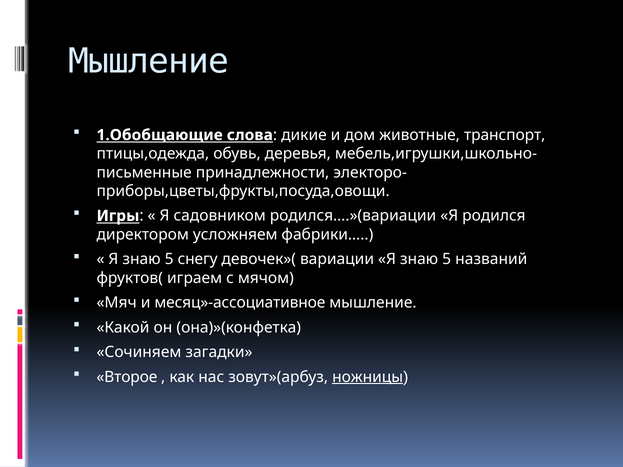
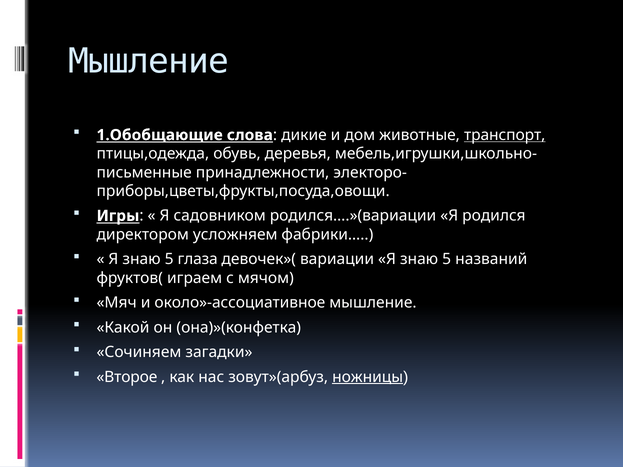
транспорт underline: none -> present
снегу: снегу -> глаза
месяц»-ассоциативное: месяц»-ассоциативное -> около»-ассоциативное
